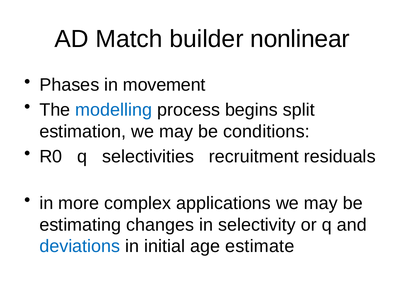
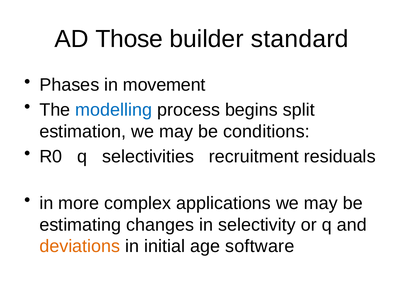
Match: Match -> Those
nonlinear: nonlinear -> standard
deviations colour: blue -> orange
estimate: estimate -> software
